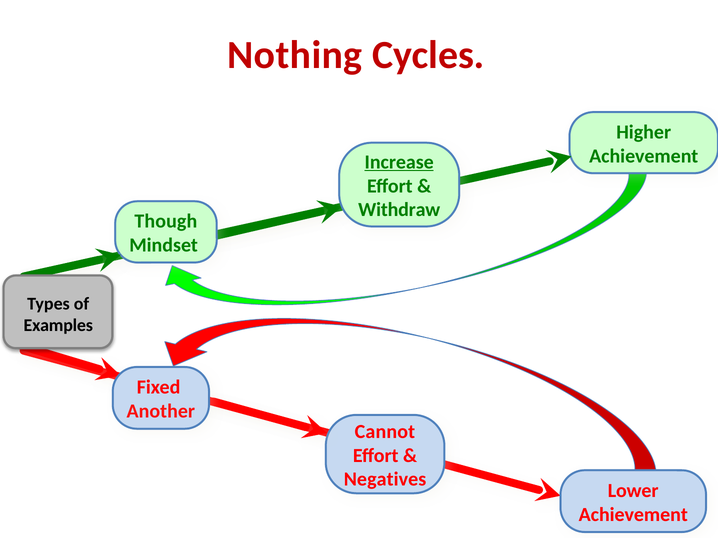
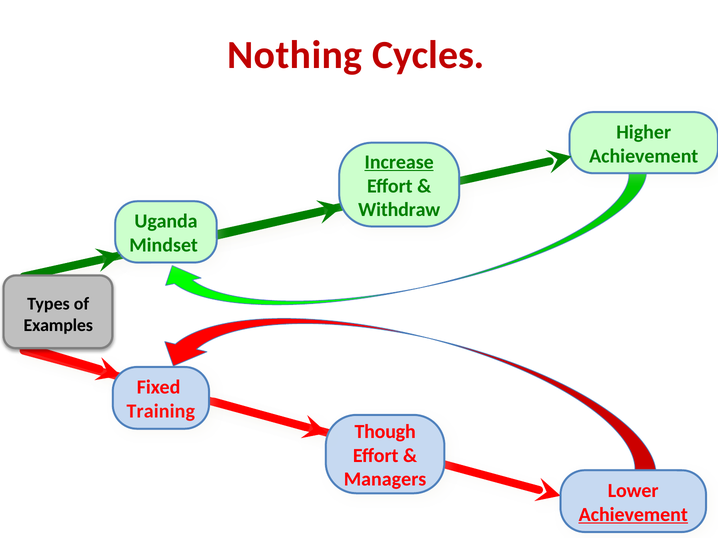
Though: Though -> Uganda
Another: Another -> Training
Cannot: Cannot -> Though
Negatives: Negatives -> Managers
Achievement at (633, 515) underline: none -> present
